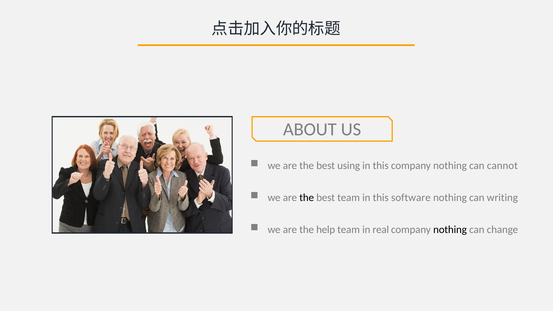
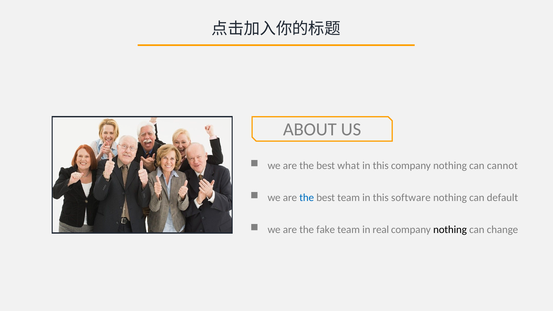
using: using -> what
the at (307, 198) colour: black -> blue
writing: writing -> default
help: help -> fake
